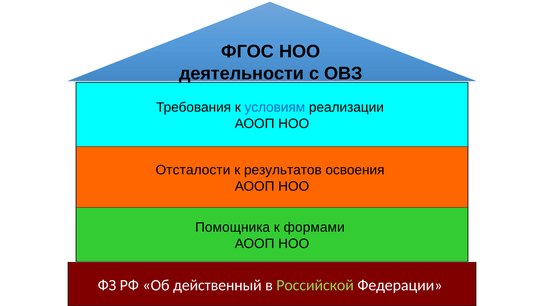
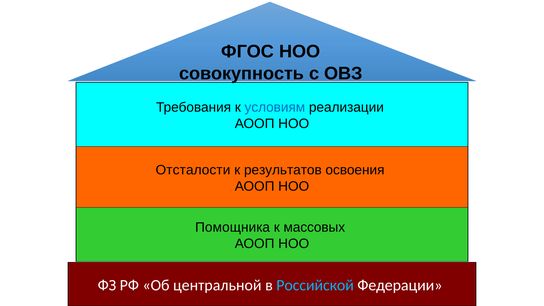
деятельности: деятельности -> совокупность
формами: формами -> массовых
действенный: действенный -> центральной
Российской colour: light green -> light blue
